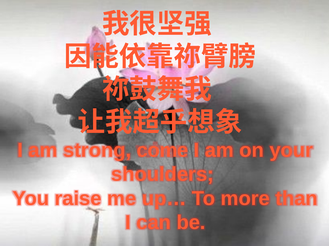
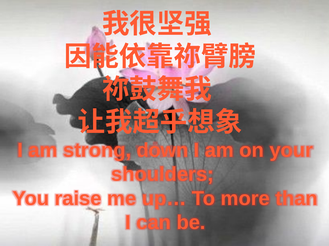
come: come -> down
